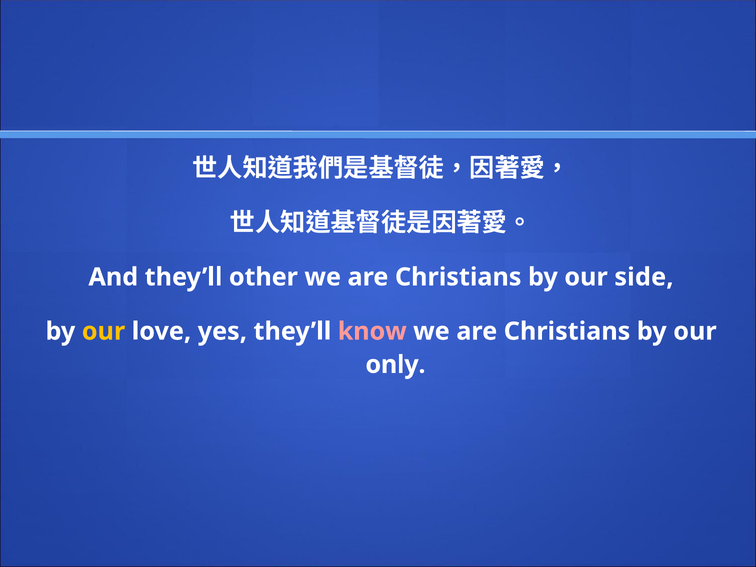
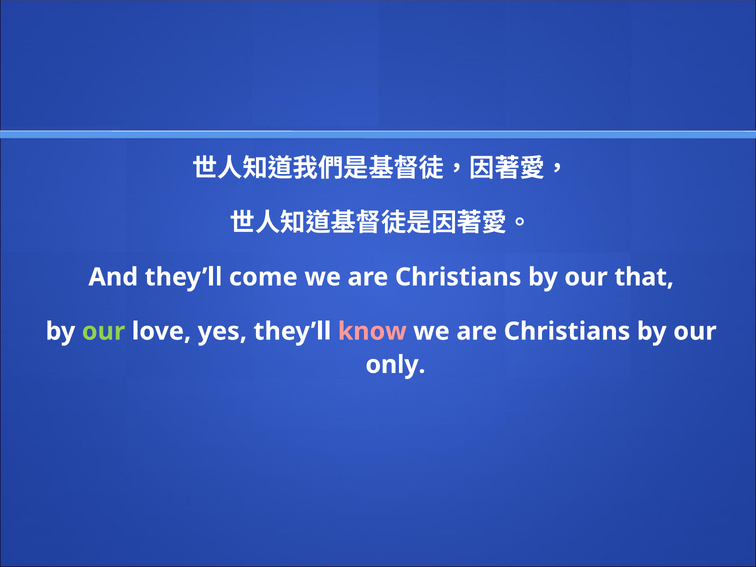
other: other -> come
side: side -> that
our at (104, 331) colour: yellow -> light green
